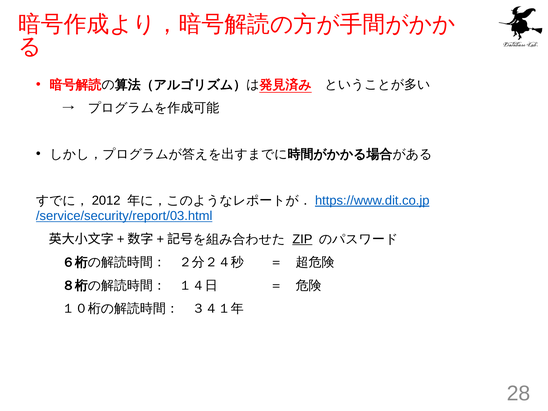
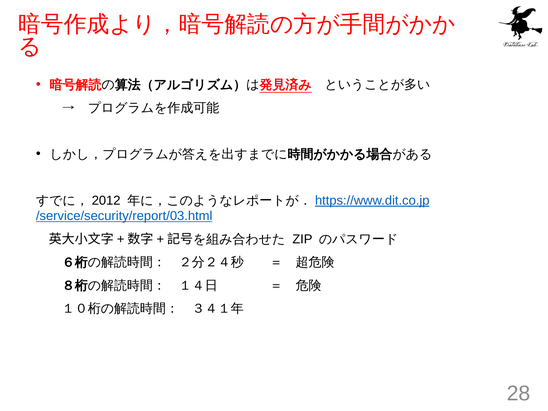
ZIP underline: present -> none
